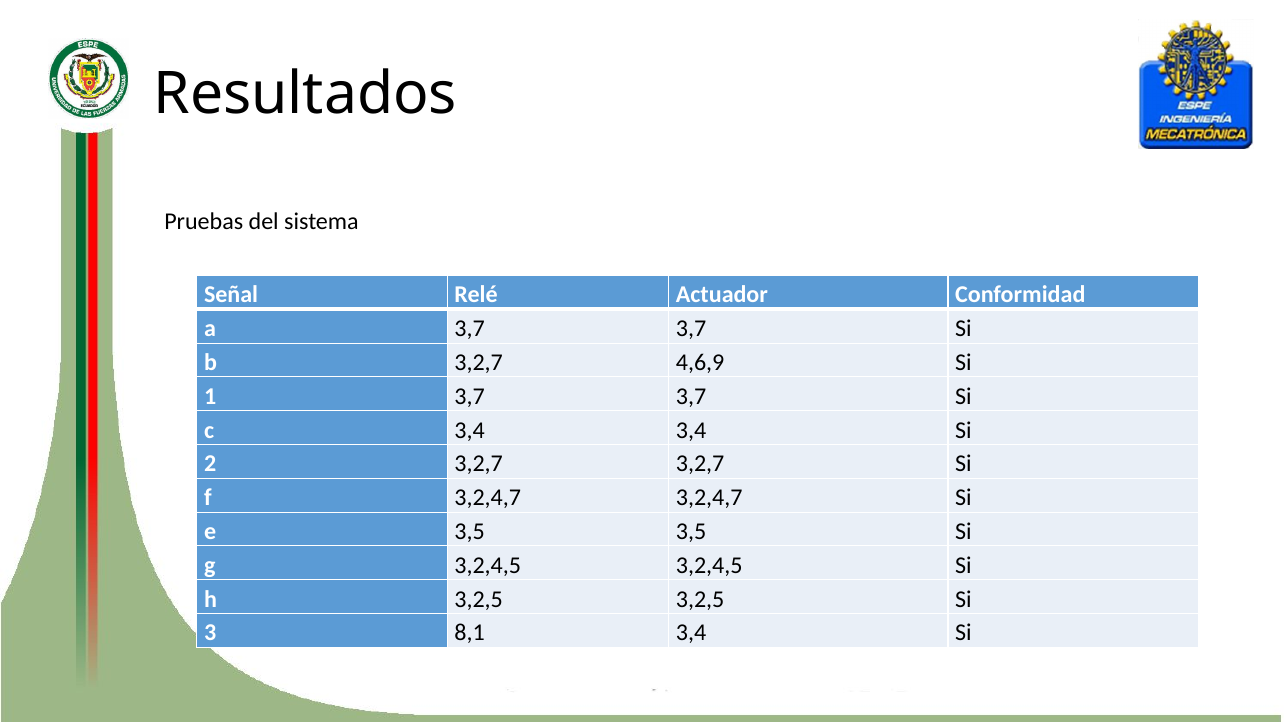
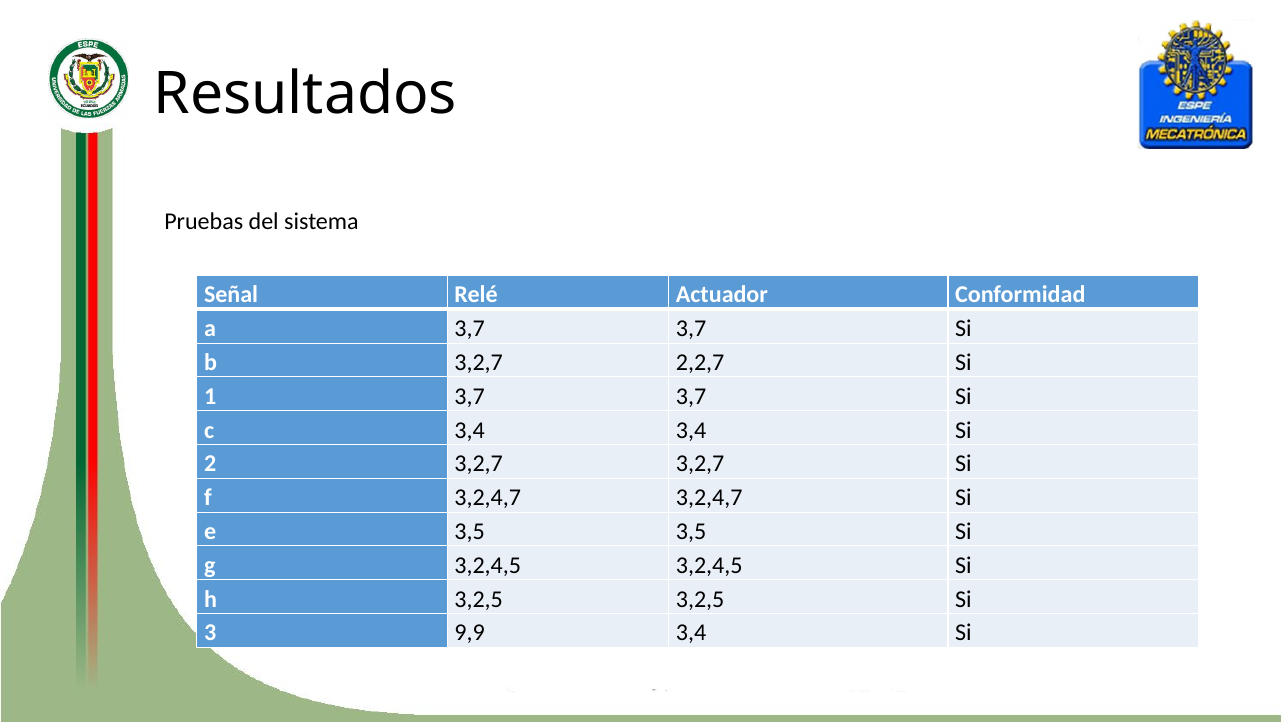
4,6,9: 4,6,9 -> 2,2,7
8,1: 8,1 -> 9,9
